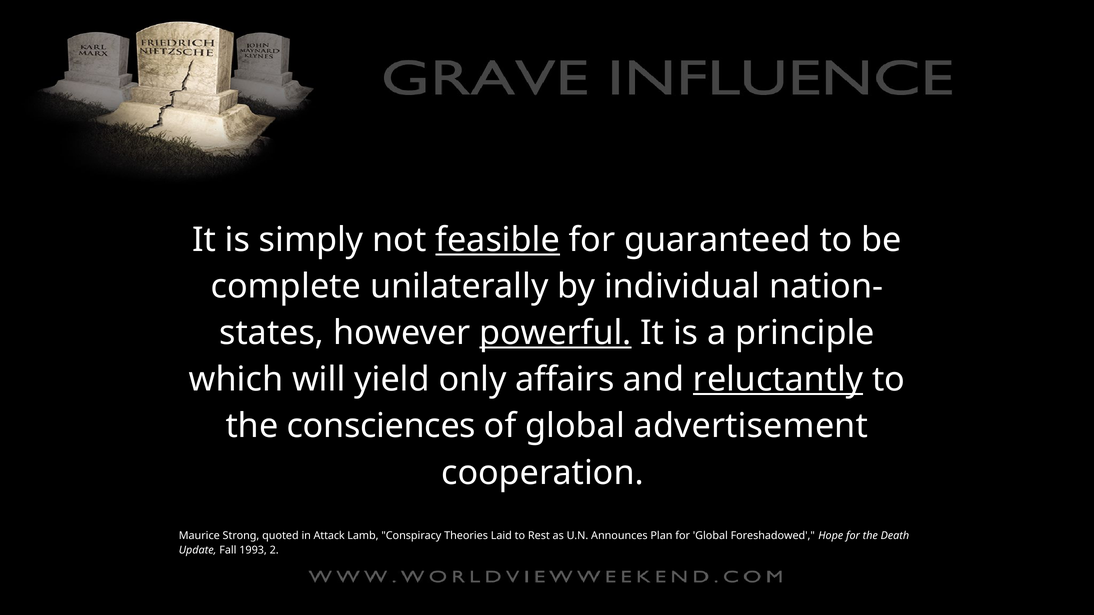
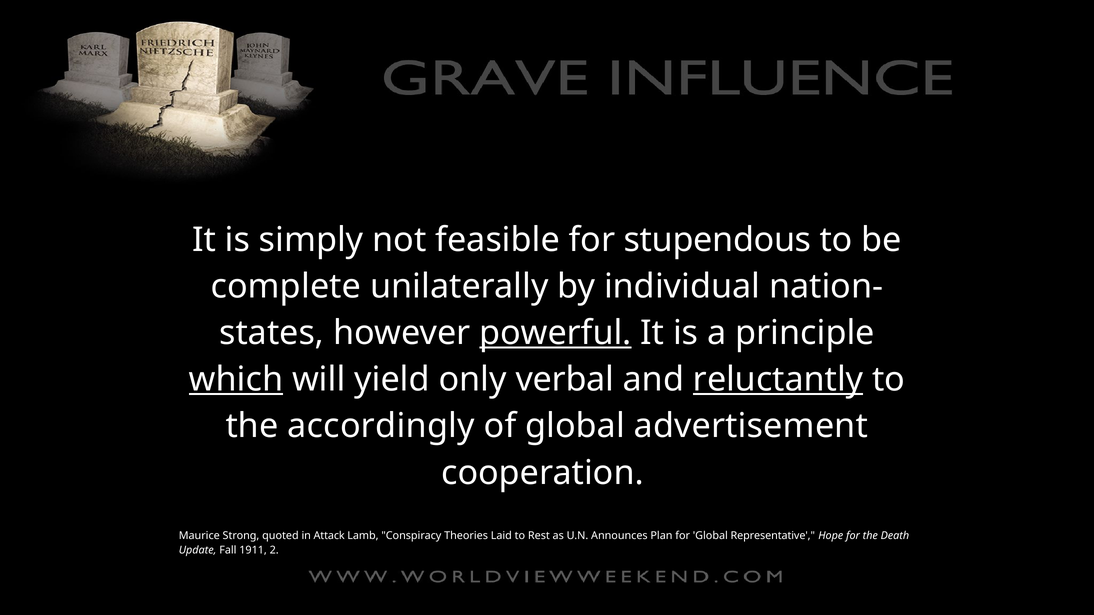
feasible underline: present -> none
guaranteed: guaranteed -> stupendous
which underline: none -> present
affairs: affairs -> verbal
consciences: consciences -> accordingly
Foreshadowed: Foreshadowed -> Representative
1993: 1993 -> 1911
